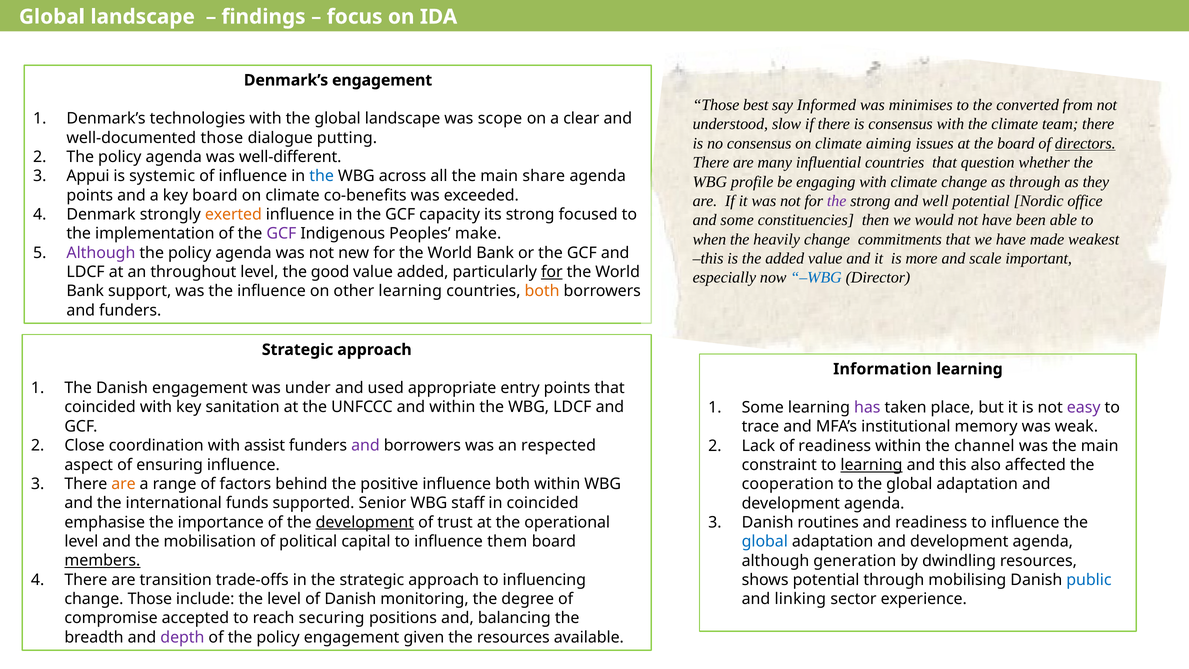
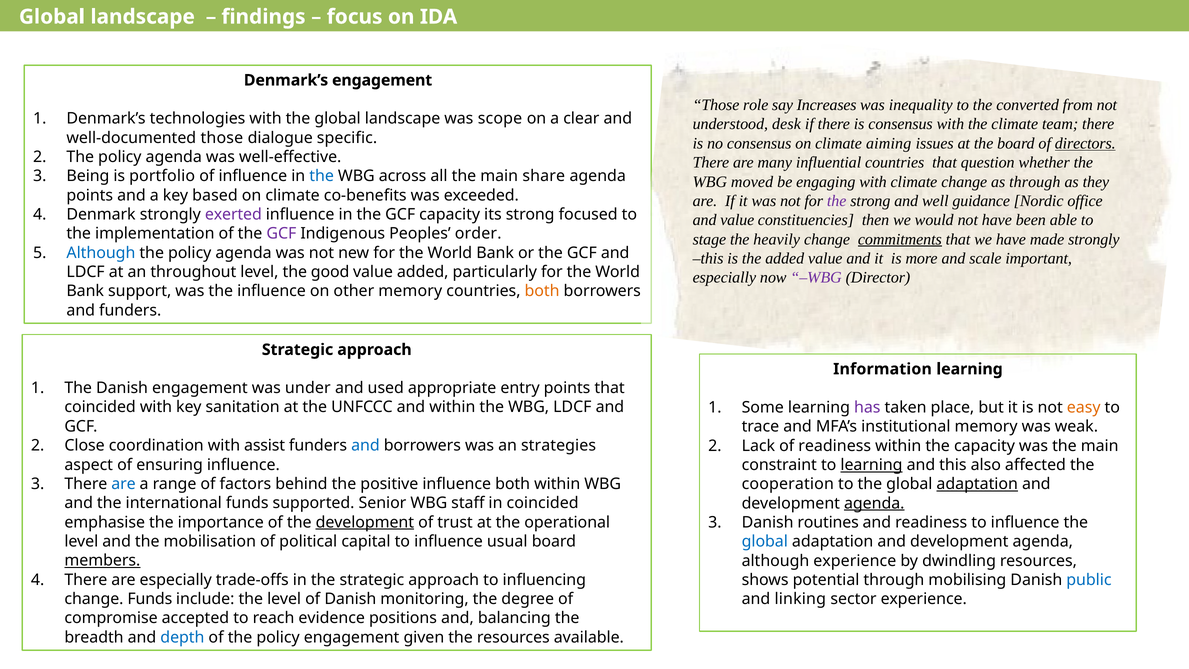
best: best -> role
Informed: Informed -> Increases
minimises: minimises -> inequality
slow: slow -> desk
putting: putting -> specific
well-different: well-different -> well-effective
Appui: Appui -> Being
systemic: systemic -> portfolio
profile: profile -> moved
key board: board -> based
well potential: potential -> guidance
exerted colour: orange -> purple
and some: some -> value
make: make -> order
when: when -> stage
commitments underline: none -> present
made weakest: weakest -> strongly
Although at (101, 253) colour: purple -> blue
for at (552, 272) underline: present -> none
WBG at (816, 278) colour: blue -> purple
other learning: learning -> memory
easy colour: purple -> orange
and at (365, 445) colour: purple -> blue
respected: respected -> strategies
the channel: channel -> capacity
are at (124, 484) colour: orange -> blue
adaptation at (977, 484) underline: none -> present
agenda at (874, 503) underline: none -> present
them: them -> usual
although generation: generation -> experience
are transition: transition -> especially
change Those: Those -> Funds
securing: securing -> evidence
depth colour: purple -> blue
